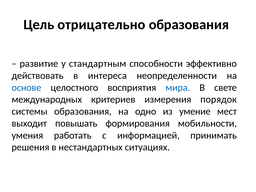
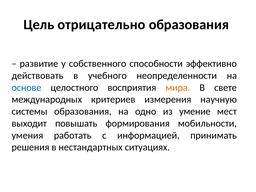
стандартным: стандартным -> собственного
интереса: интереса -> учебного
мира colour: blue -> orange
порядок: порядок -> научную
